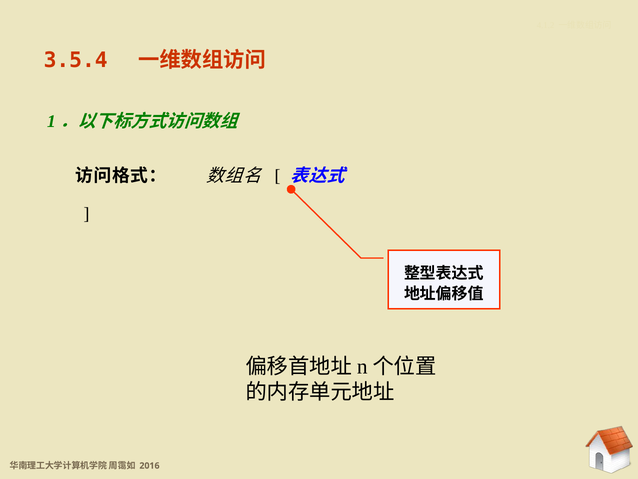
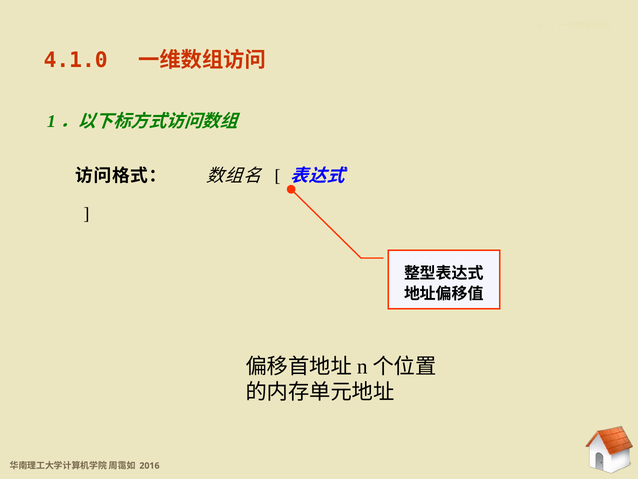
3.5.4: 3.5.4 -> 4.1.0
